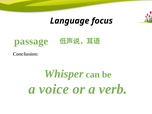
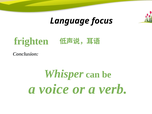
passage: passage -> frighten
